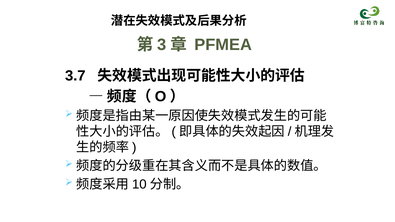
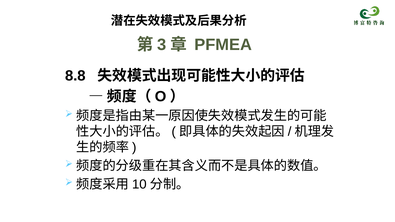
3.7: 3.7 -> 8.8
